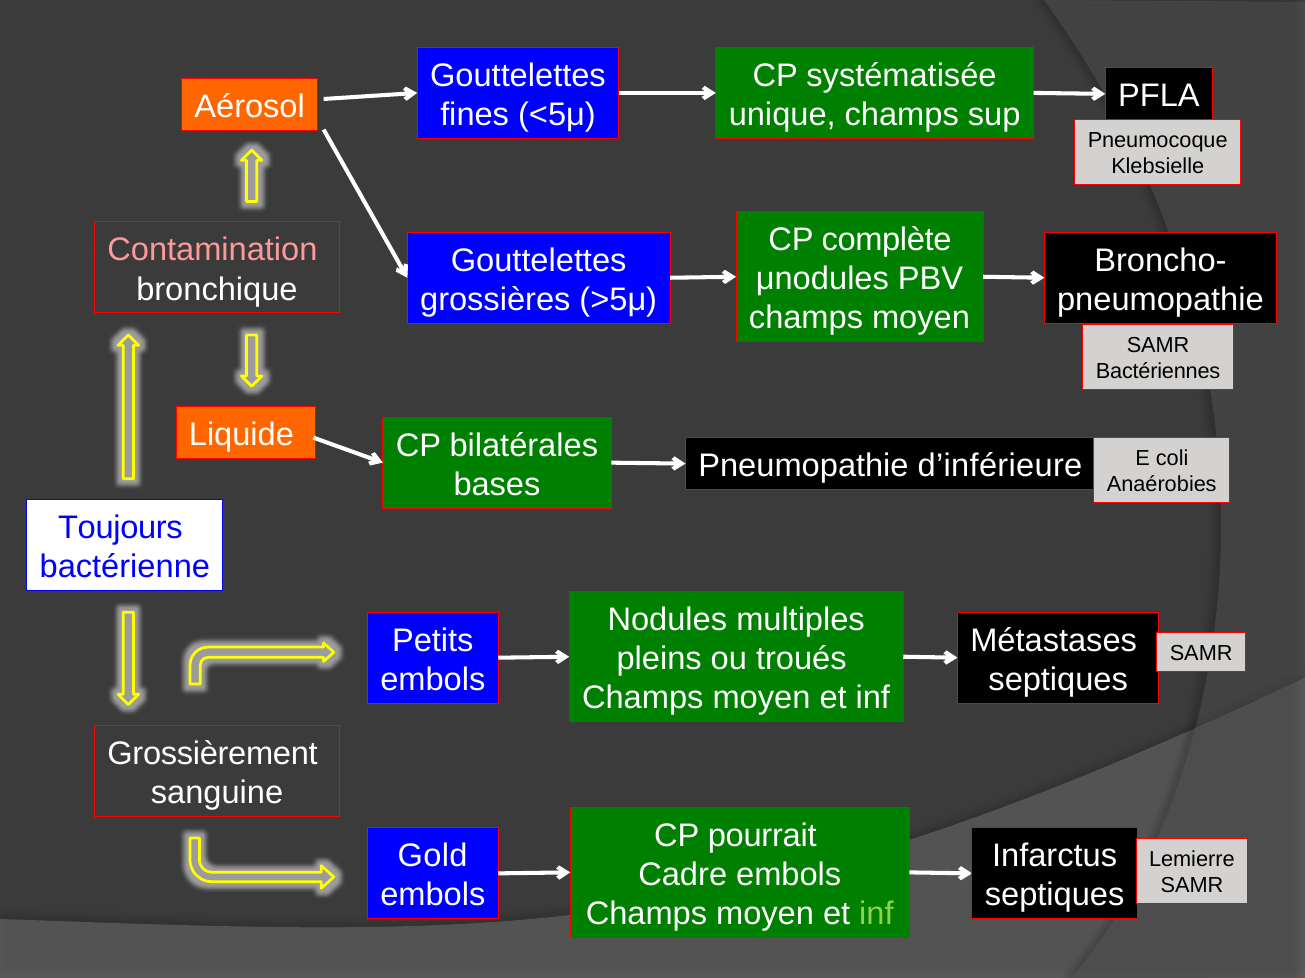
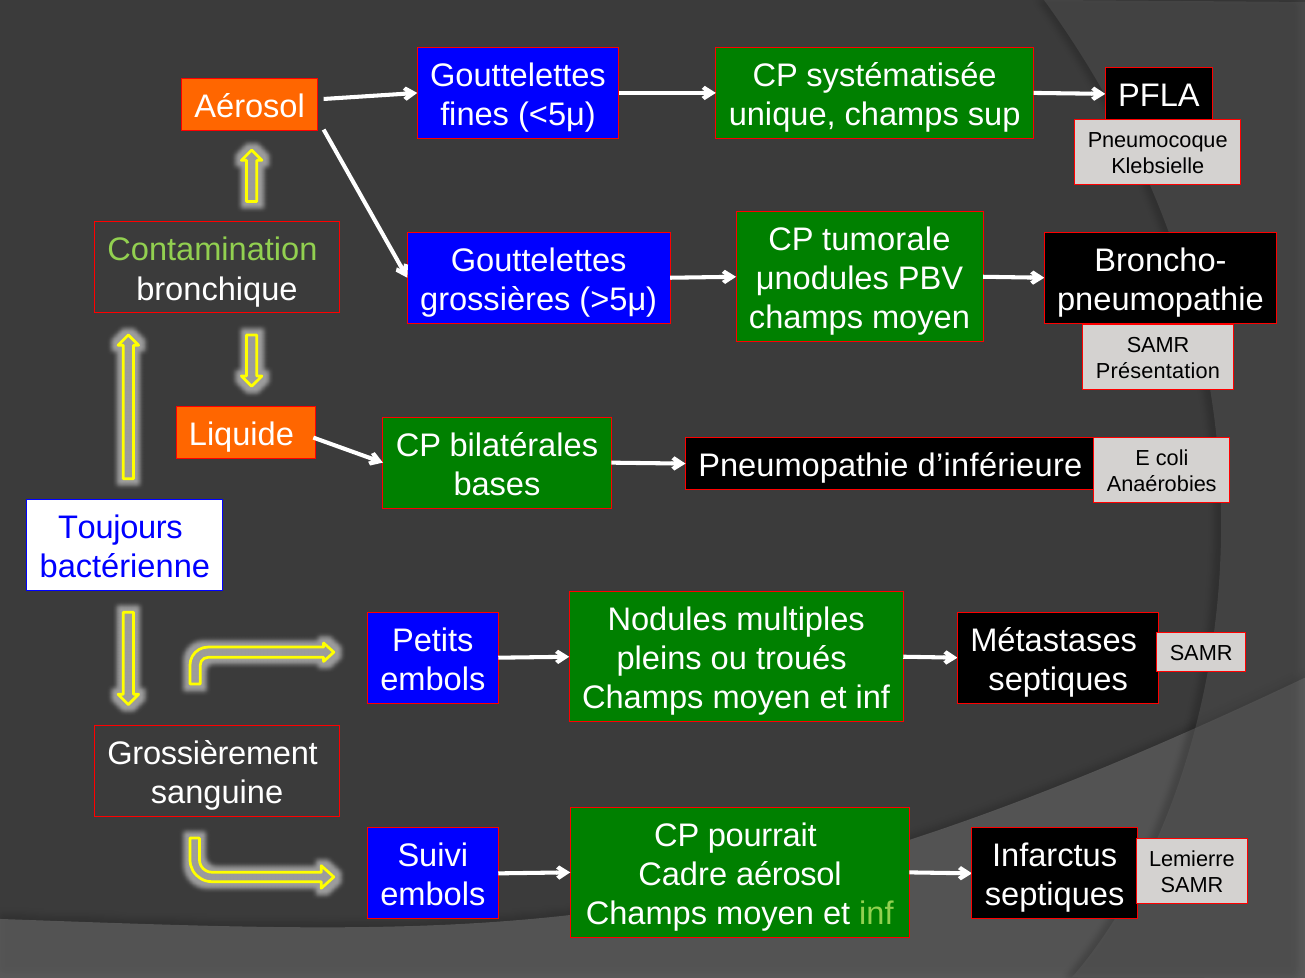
complète: complète -> tumorale
Contamination colour: pink -> light green
Bactériennes: Bactériennes -> Présentation
Gold: Gold -> Suivi
Cadre embols: embols -> aérosol
